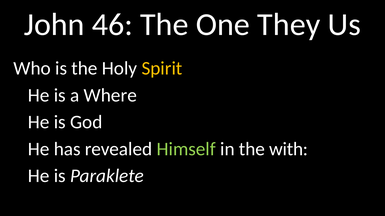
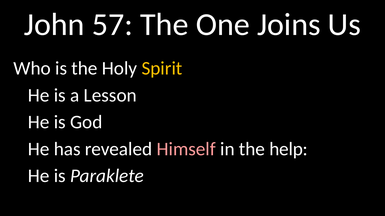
46: 46 -> 57
They: They -> Joins
Where: Where -> Lesson
Himself colour: light green -> pink
with: with -> help
